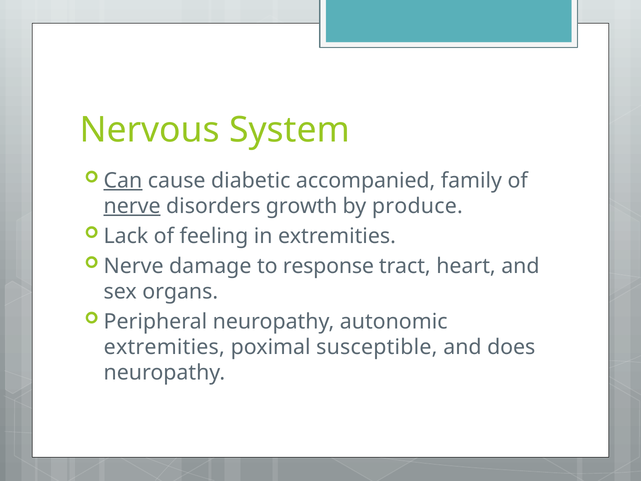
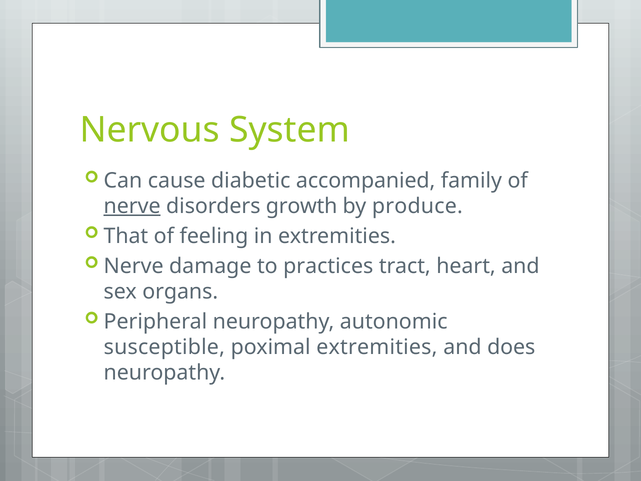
Can underline: present -> none
Lack: Lack -> That
response: response -> practices
extremities at (164, 347): extremities -> susceptible
poximal susceptible: susceptible -> extremities
